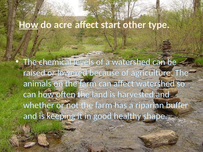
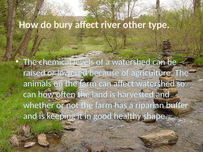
How at (29, 25) underline: present -> none
acre: acre -> bury
start: start -> river
